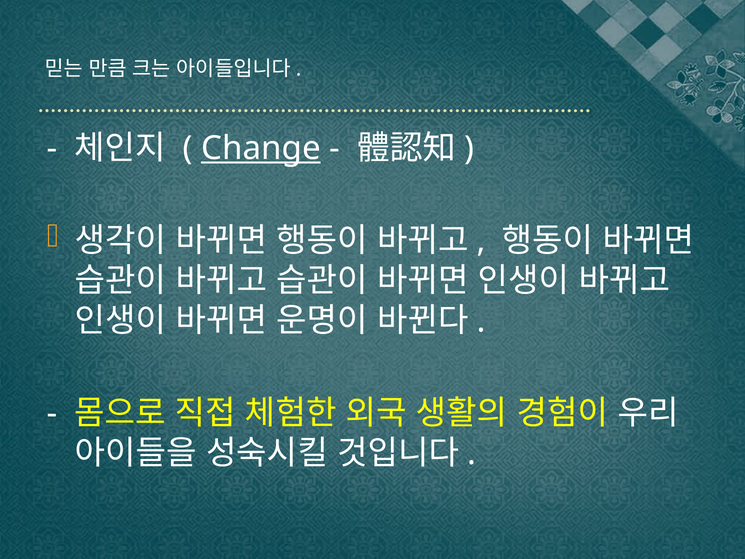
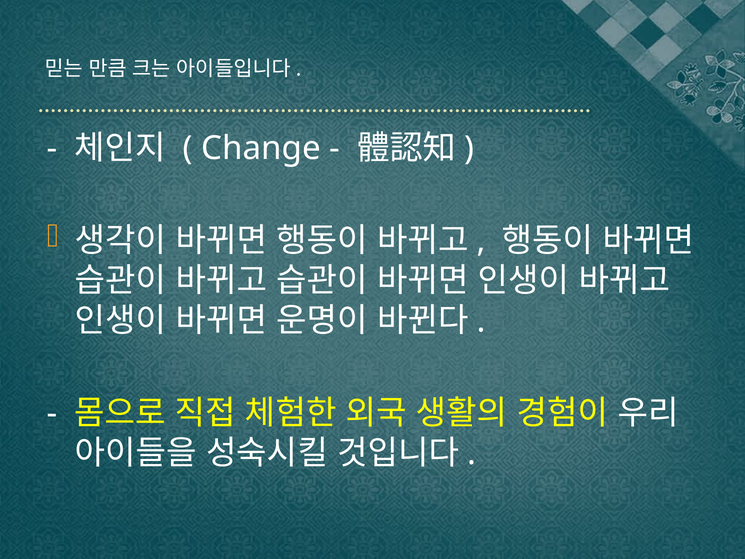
Change underline: present -> none
